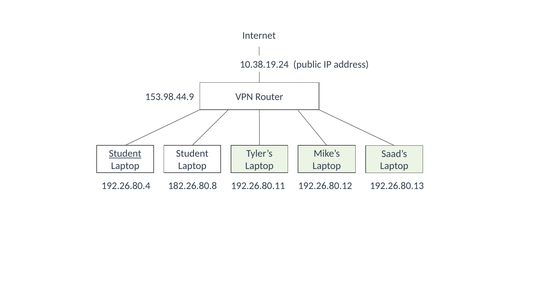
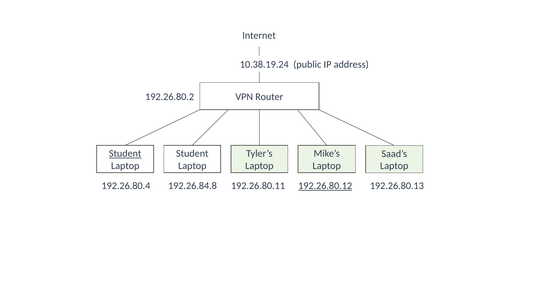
153.98.44.9: 153.98.44.9 -> 192.26.80.2
182.26.80.8: 182.26.80.8 -> 192.26.84.8
192.26.80.12 underline: none -> present
